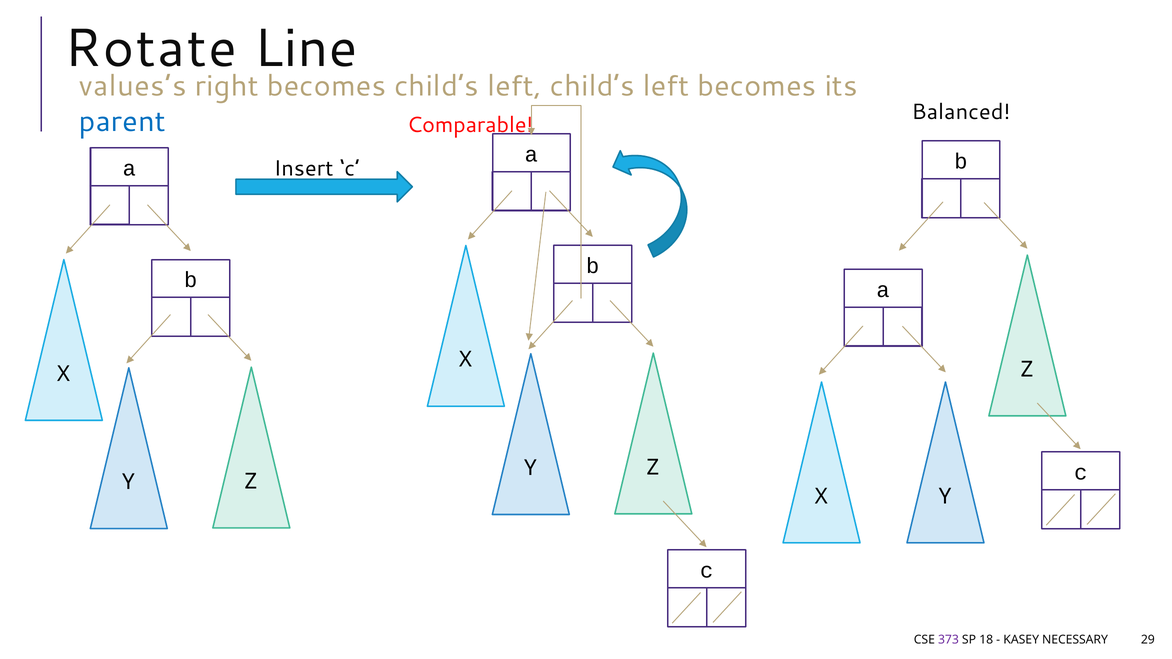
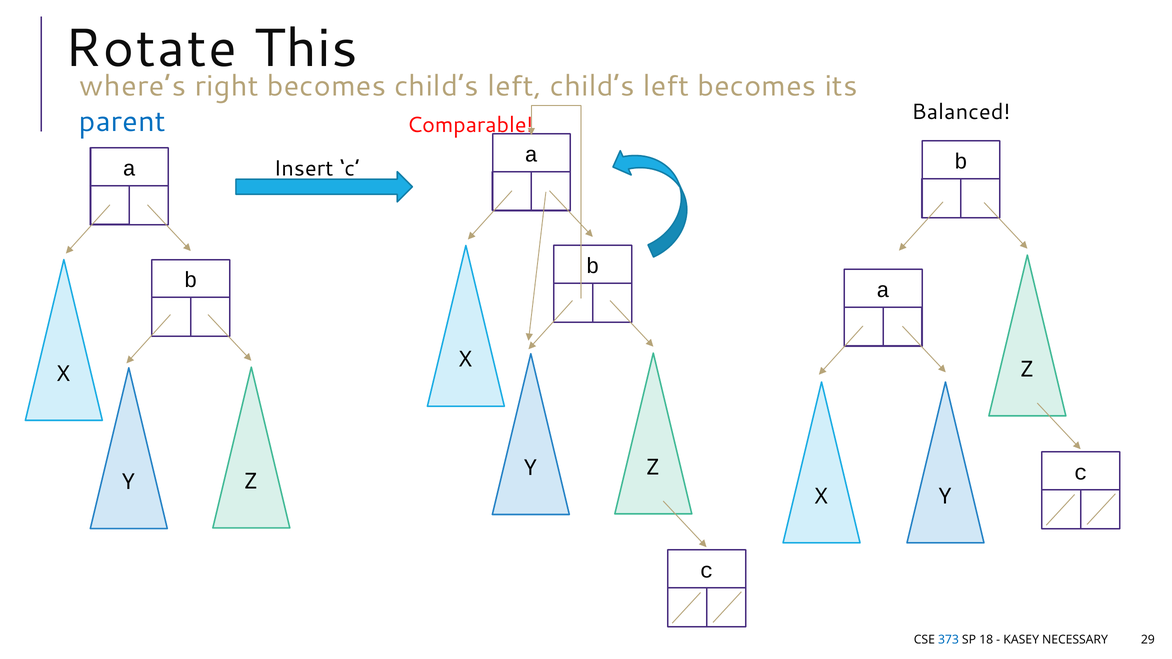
Line: Line -> This
values’s: values’s -> where’s
373 colour: purple -> blue
